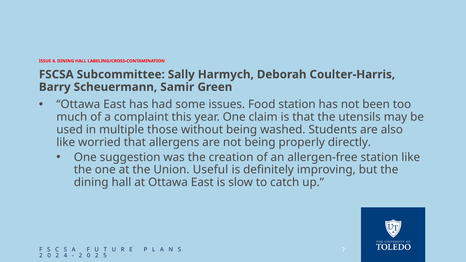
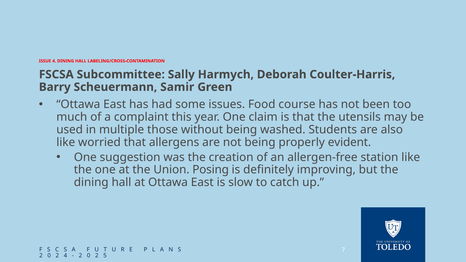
Food station: station -> course
directly: directly -> evident
Useful: Useful -> Posing
